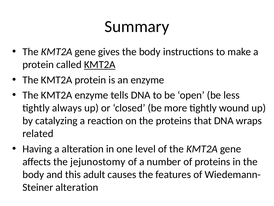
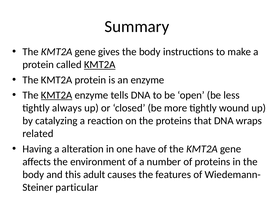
KMT2A at (57, 95) underline: none -> present
level: level -> have
jejunostomy: jejunostomy -> environment
alteration at (77, 187): alteration -> particular
